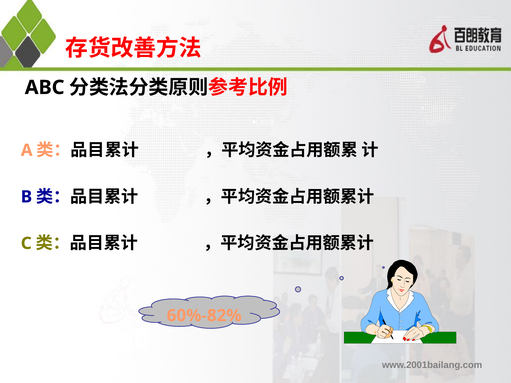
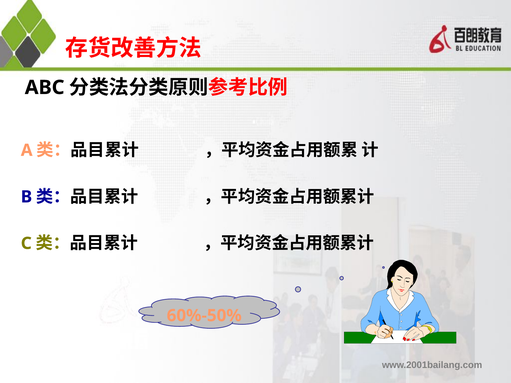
60%-82%: 60%-82% -> 60%-50%
